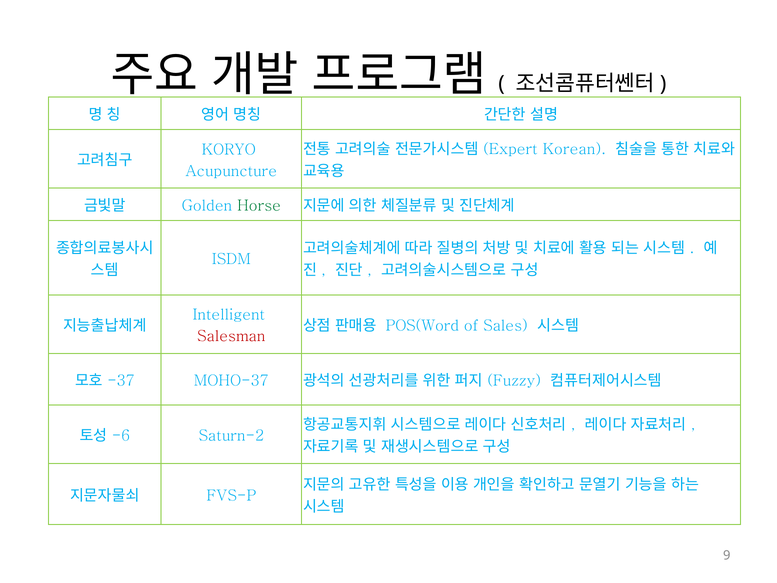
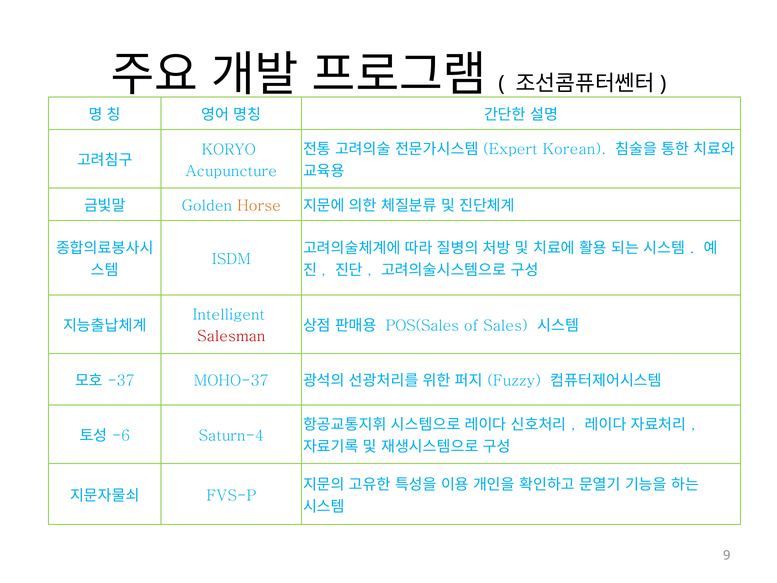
Horse colour: green -> orange
POS(Word: POS(Word -> POS(Sales
Saturn-2: Saturn-2 -> Saturn-4
